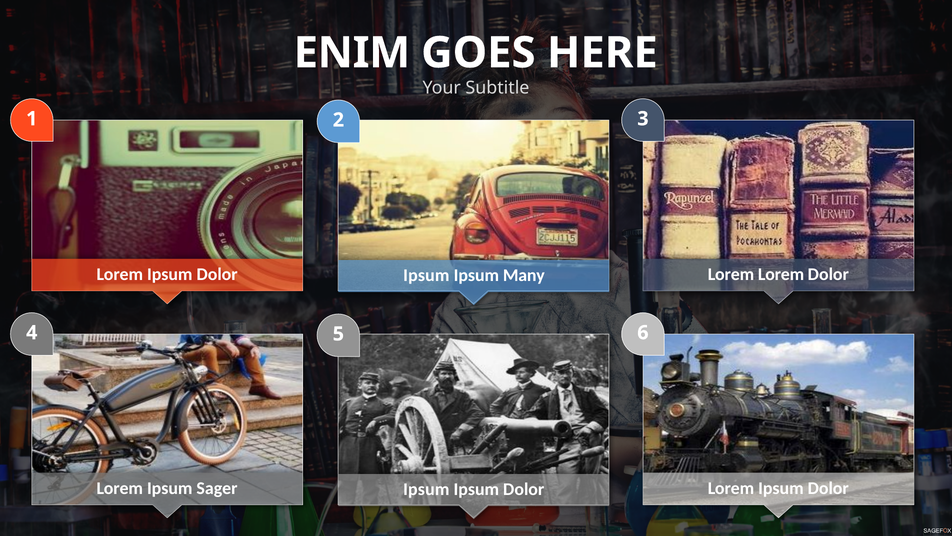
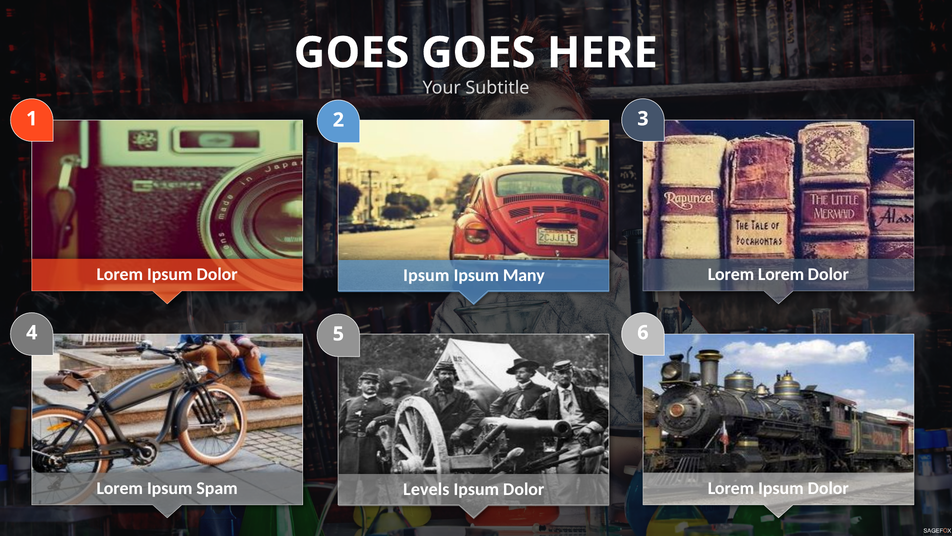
ENIM at (352, 53): ENIM -> GOES
Sager: Sager -> Spam
Ipsum at (426, 489): Ipsum -> Levels
